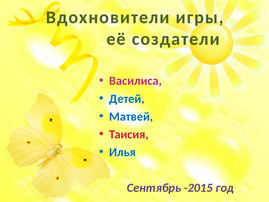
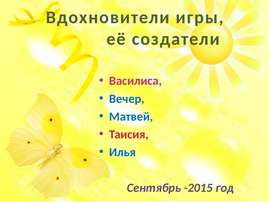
Детей: Детей -> Вечер
